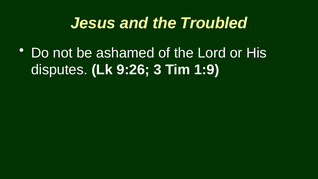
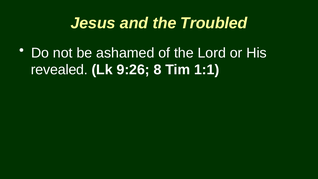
disputes: disputes -> revealed
3: 3 -> 8
1:9: 1:9 -> 1:1
